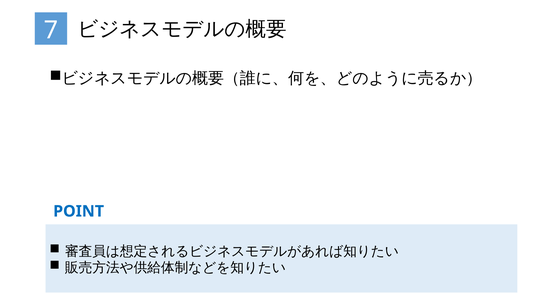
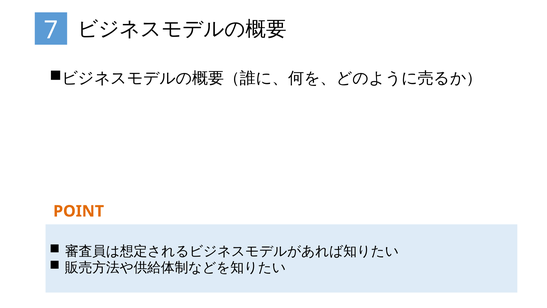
POINT colour: blue -> orange
